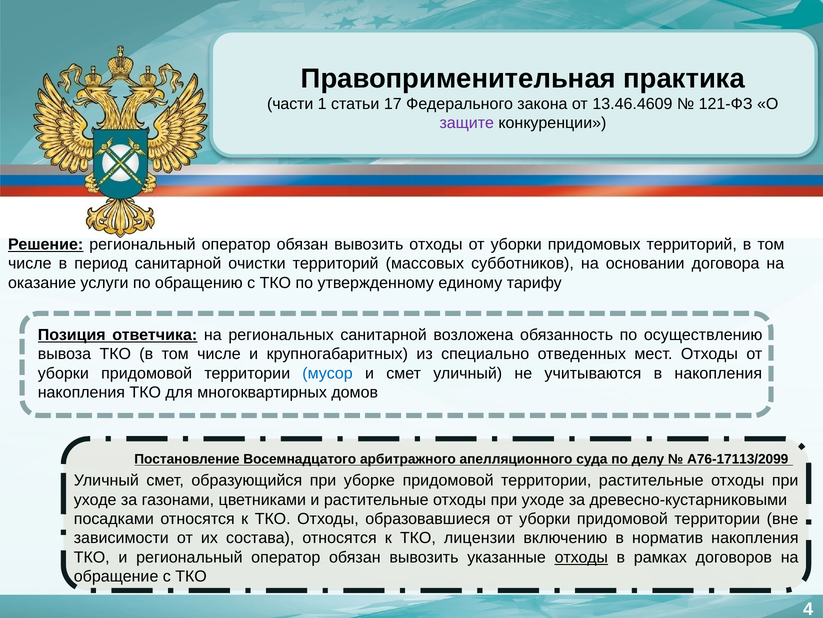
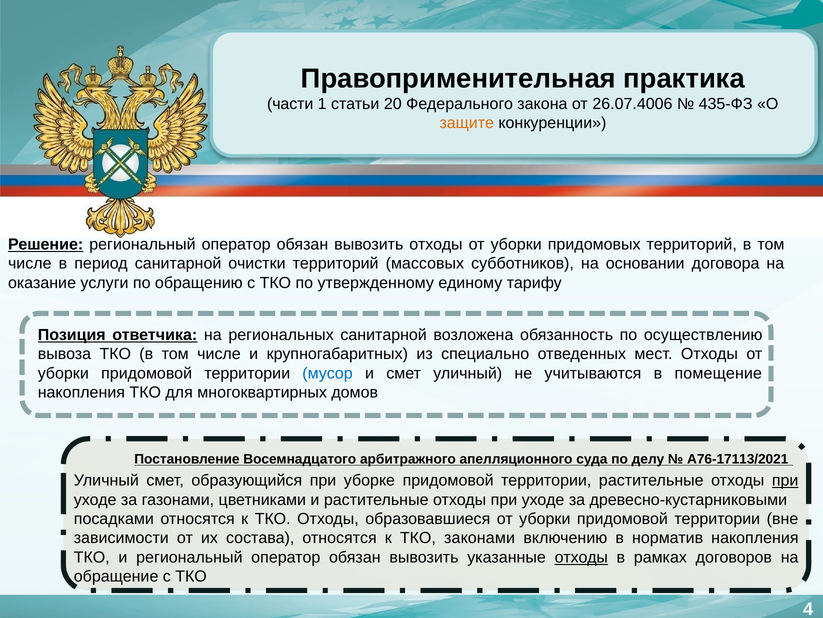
17: 17 -> 20
13.46.4609: 13.46.4609 -> 26.07.4006
121-ФЗ: 121-ФЗ -> 435-ФЗ
защите colour: purple -> orange
в накопления: накопления -> помещение
А76-17113/2099: А76-17113/2099 -> А76-17113/2021
при at (785, 480) underline: none -> present
лицензии: лицензии -> законами
